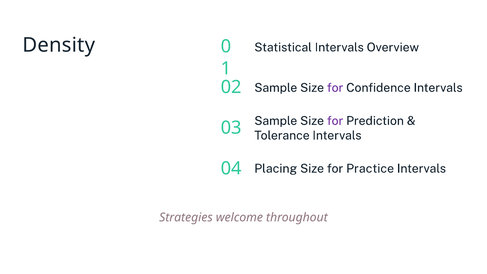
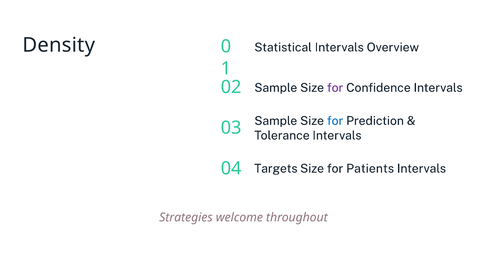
for at (335, 121) colour: purple -> blue
Placing: Placing -> Targets
Practice: Practice -> Patients
